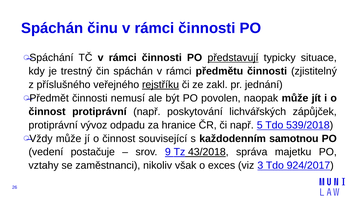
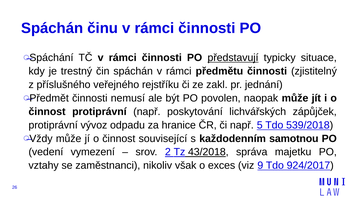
rejstříku underline: present -> none
postačuje: postačuje -> vymezení
9: 9 -> 2
3: 3 -> 9
